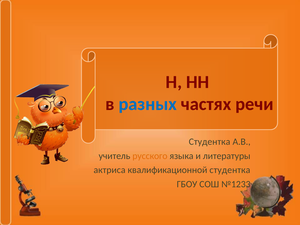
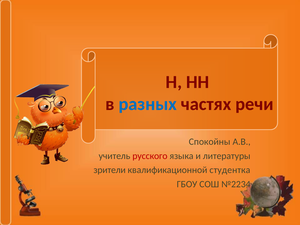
Студентка at (210, 142): Студентка -> Спокойны
русского colour: orange -> red
актриса: актриса -> зрители
№1233: №1233 -> №2234
